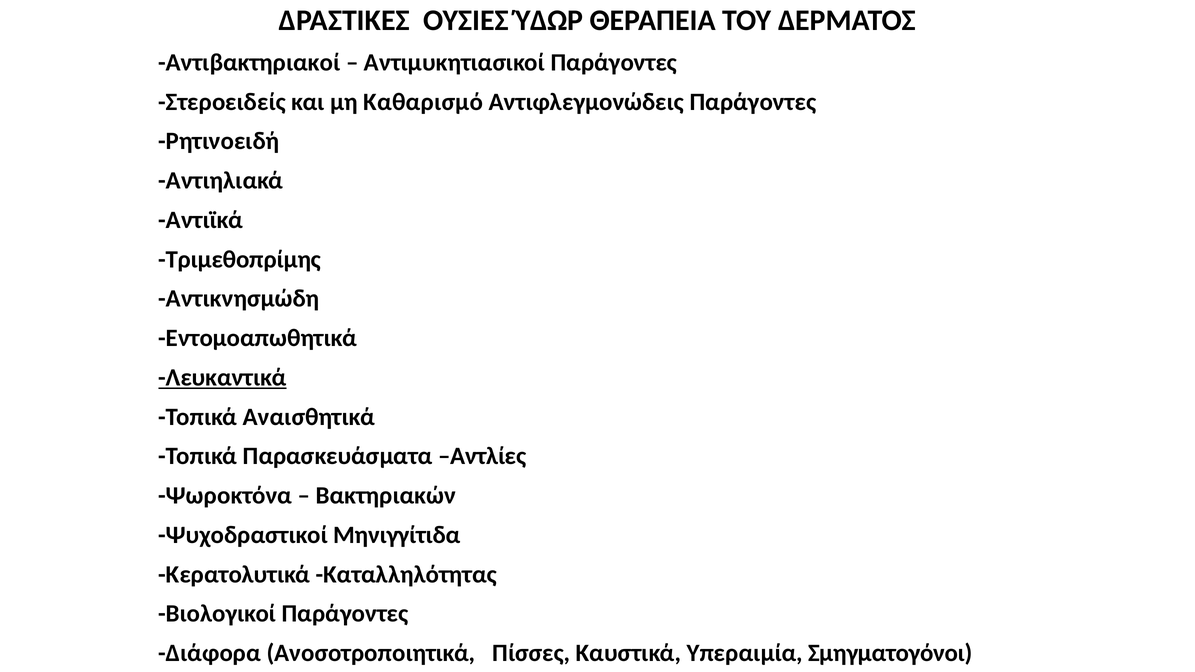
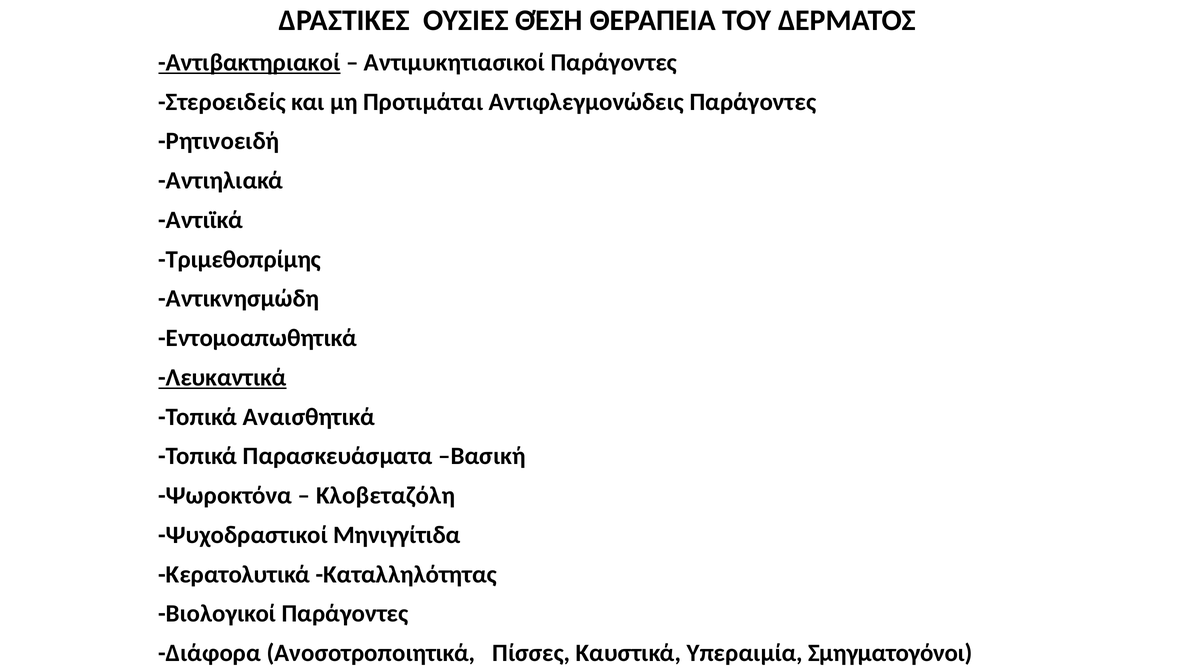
ΎΔΩΡ: ΎΔΩΡ -> ΘΈΣΗ
Αντιβακτηριακοί underline: none -> present
Καθαρισμό: Καθαρισμό -> Προτιμάται
Αντλίες: Αντλίες -> Bασική
Βακτηριακών: Βακτηριακών -> Κλοβεταζόλη
